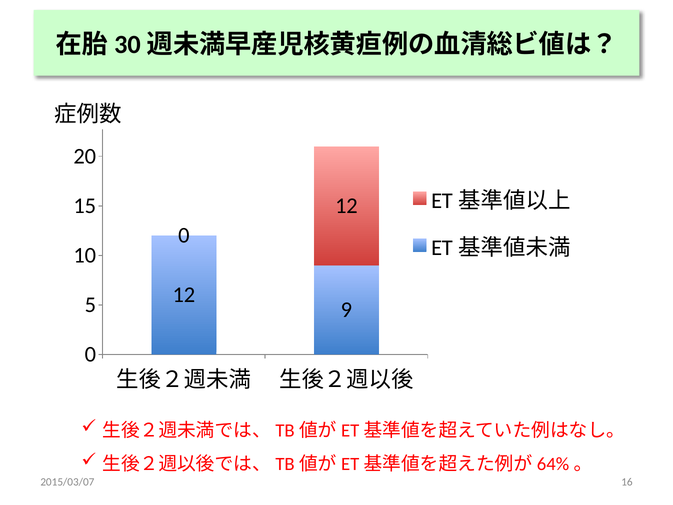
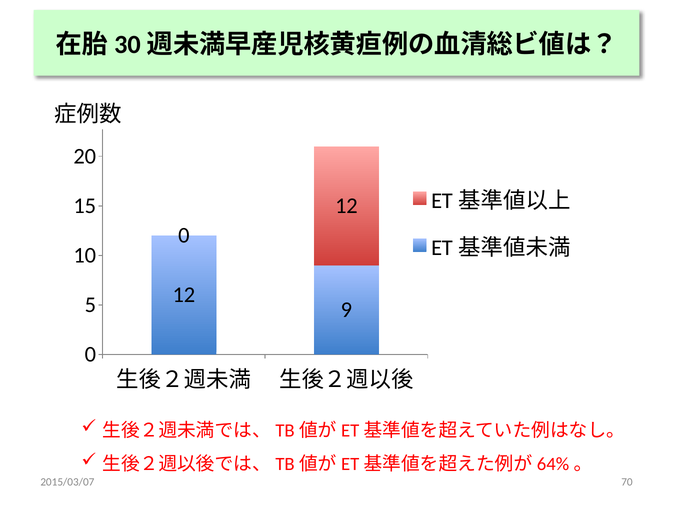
16: 16 -> 70
